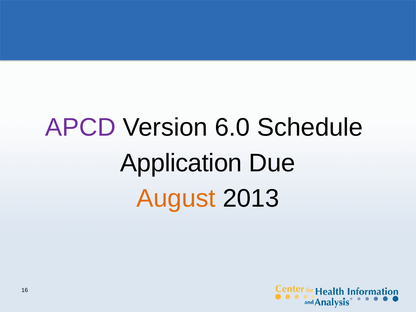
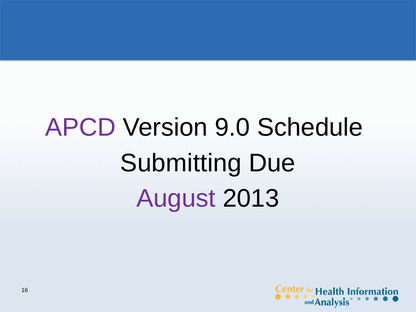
6.0: 6.0 -> 9.0
Application: Application -> Submitting
August colour: orange -> purple
